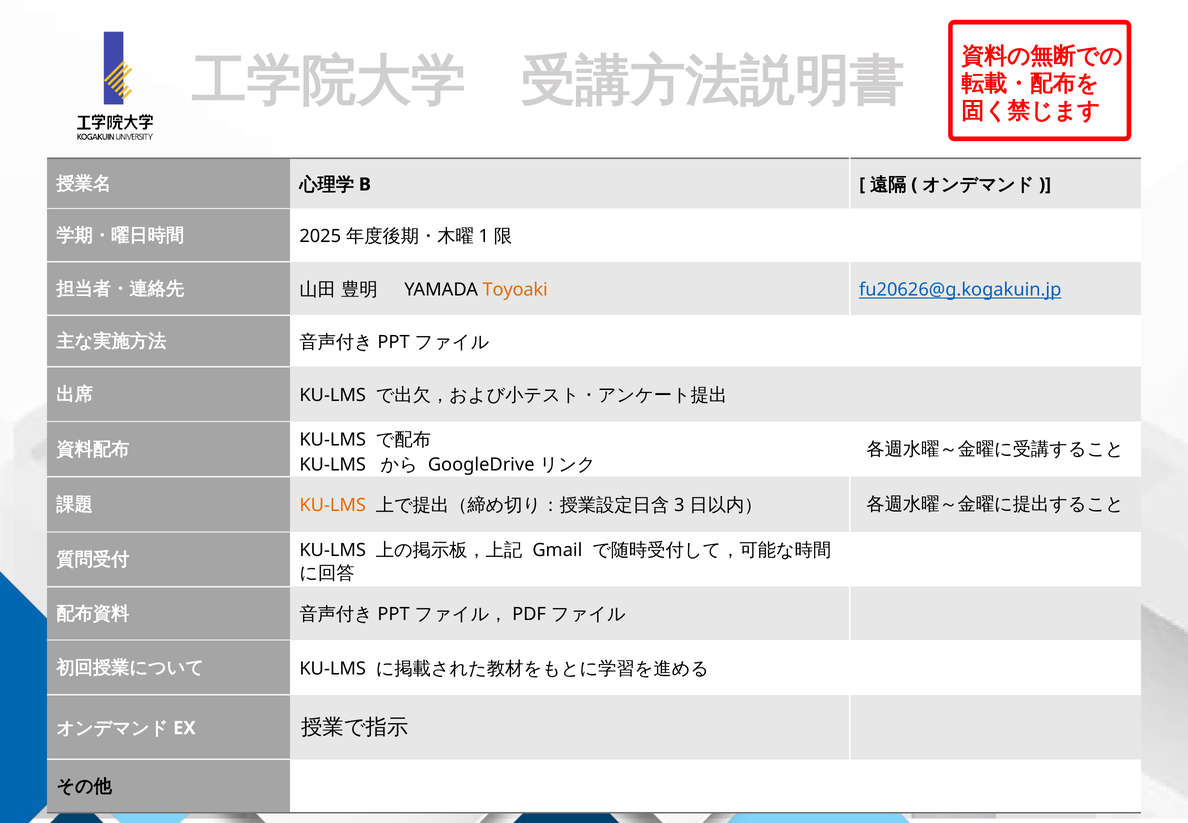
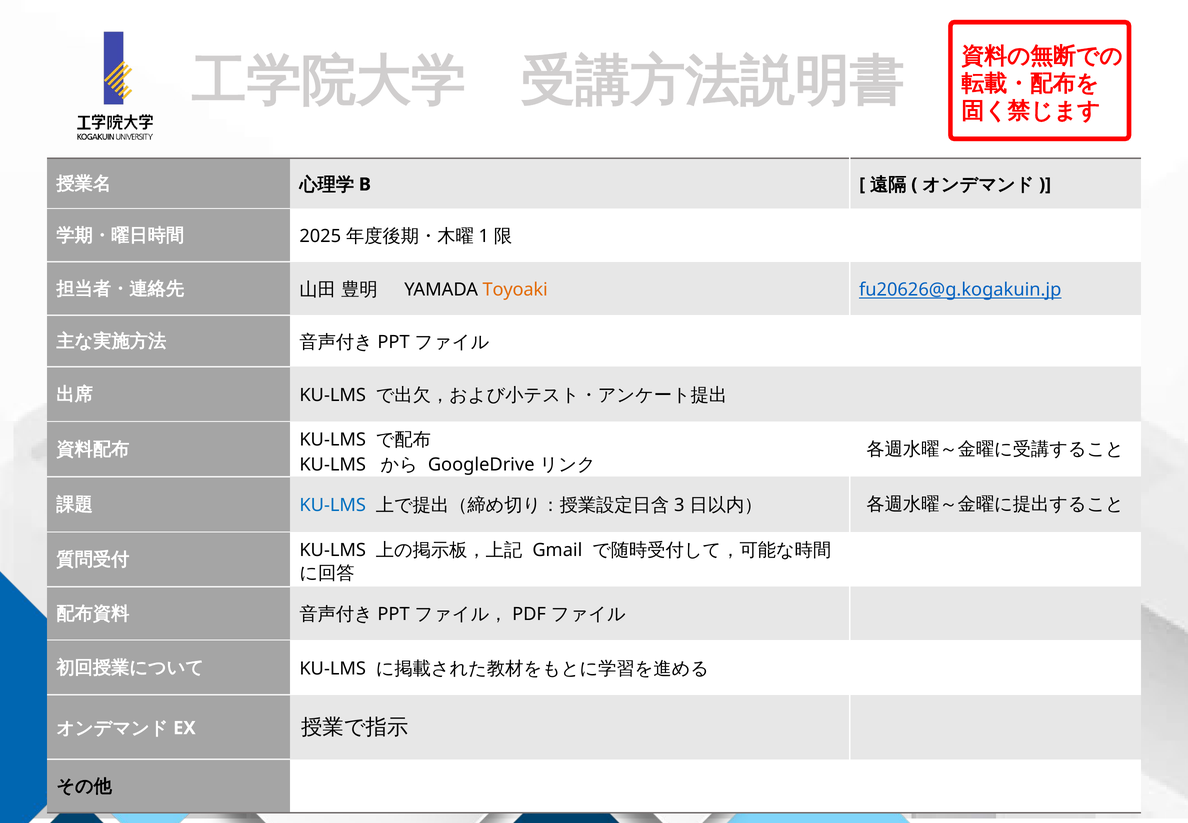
KU-LMS at (333, 505) colour: orange -> blue
